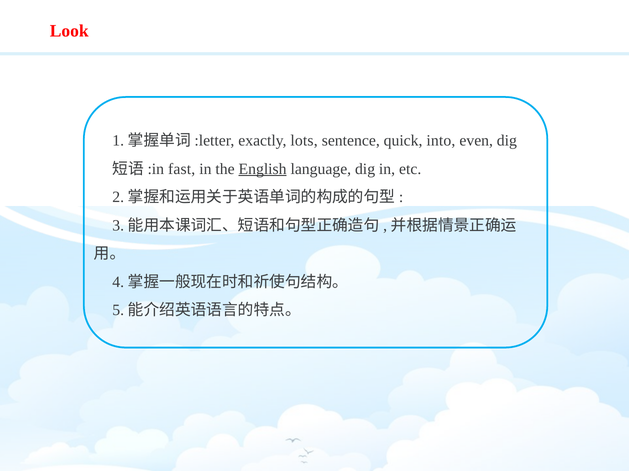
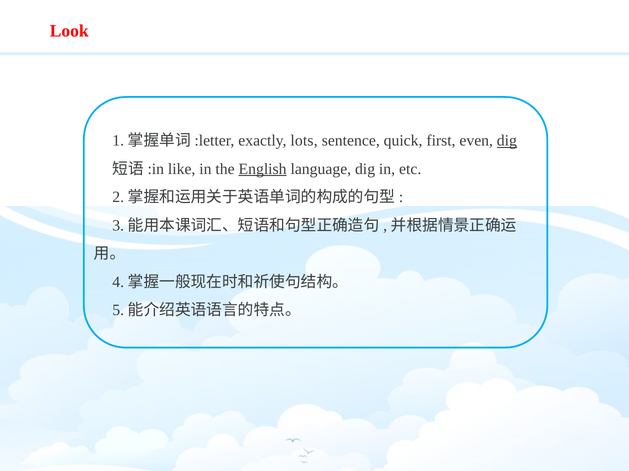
into: into -> first
dig at (507, 141) underline: none -> present
fast: fast -> like
